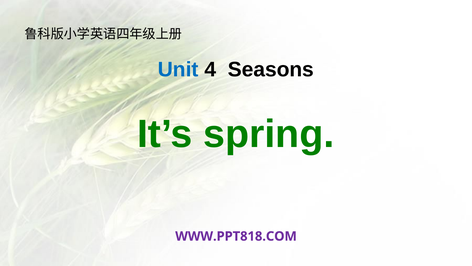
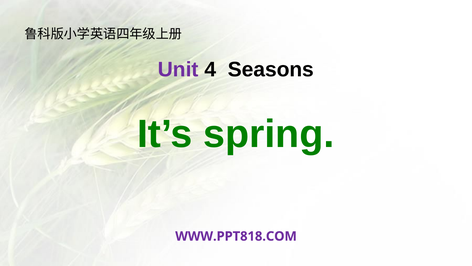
Unit colour: blue -> purple
